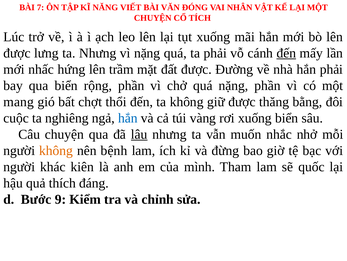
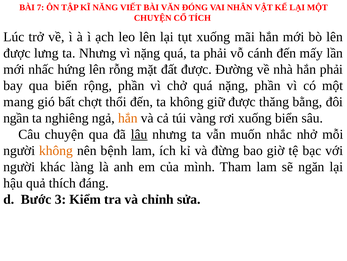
đến at (286, 53) underline: present -> none
trầm: trầm -> rỗng
cuộc: cuộc -> ngần
hắn at (128, 118) colour: blue -> orange
kiên: kiên -> làng
quốc: quốc -> ngăn
9: 9 -> 3
